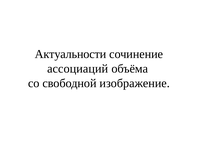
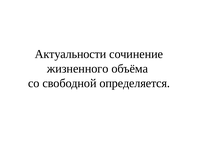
ассоциаций: ассоциаций -> жизненного
изображение: изображение -> определяется
